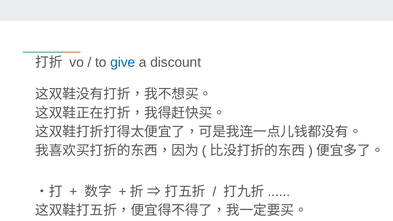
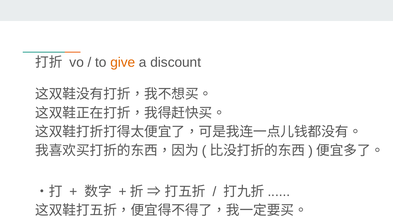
give colour: blue -> orange
